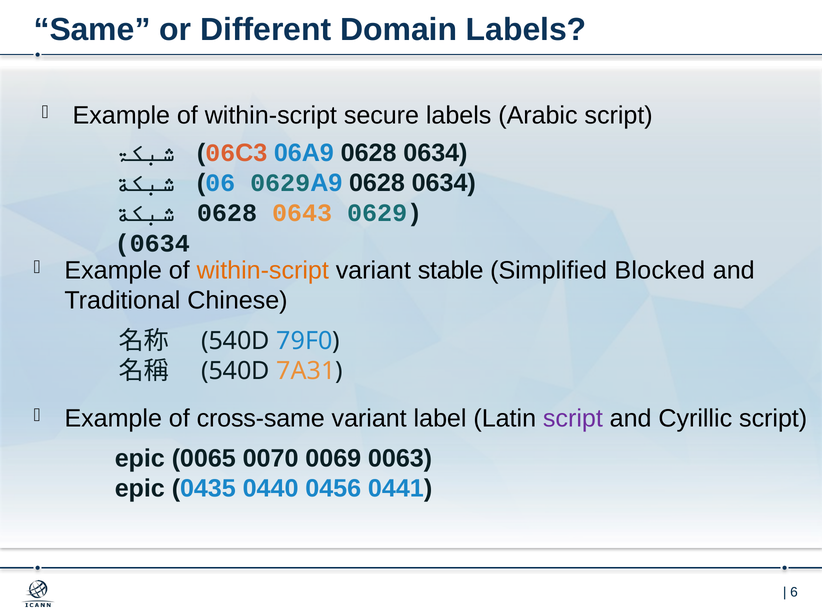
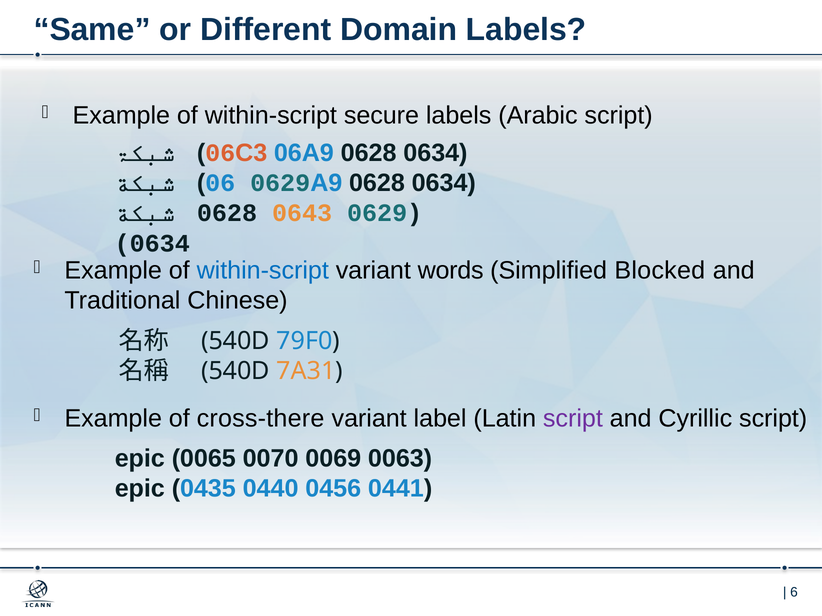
within-script at (263, 271) colour: orange -> blue
stable: stable -> words
cross-same: cross-same -> cross-there
